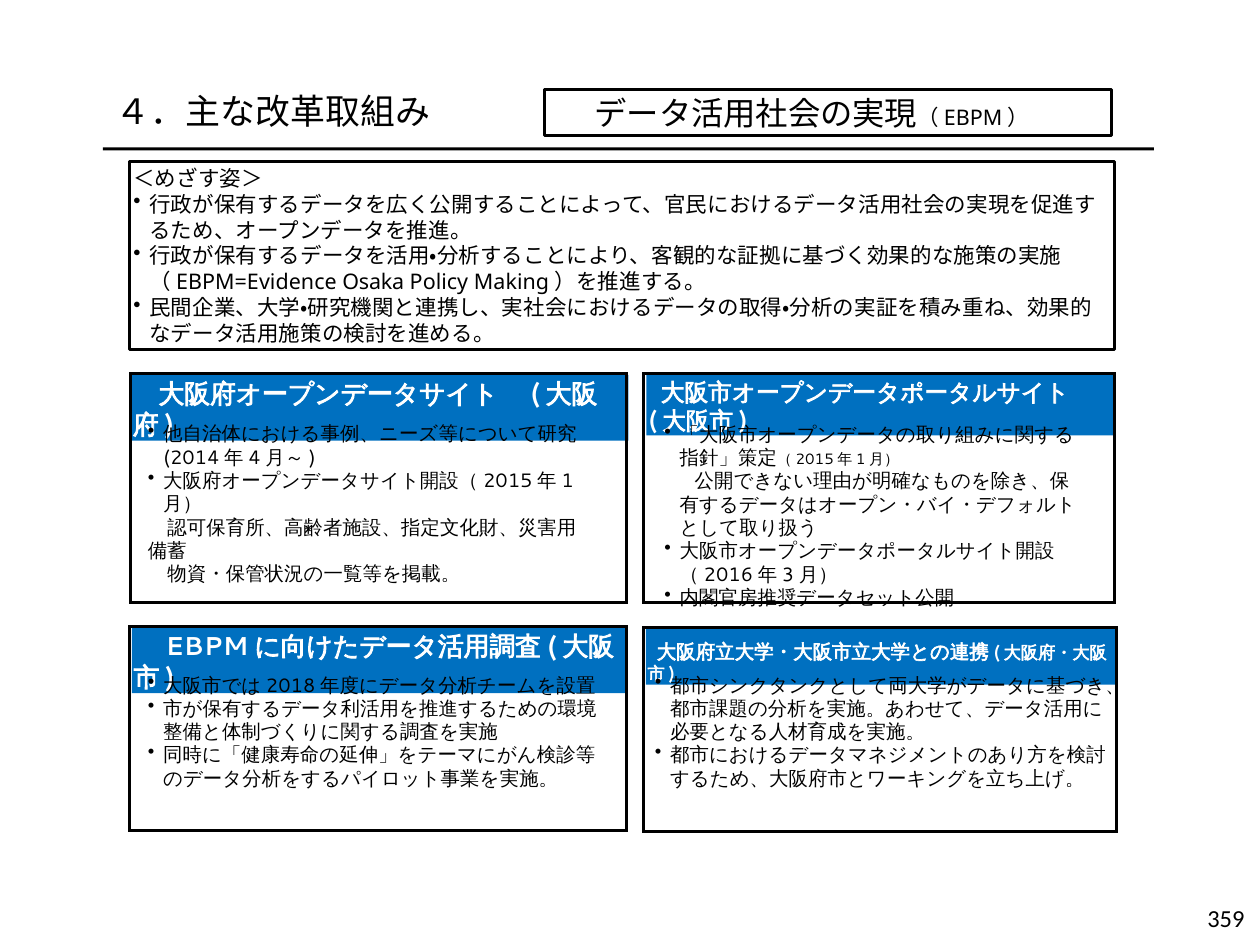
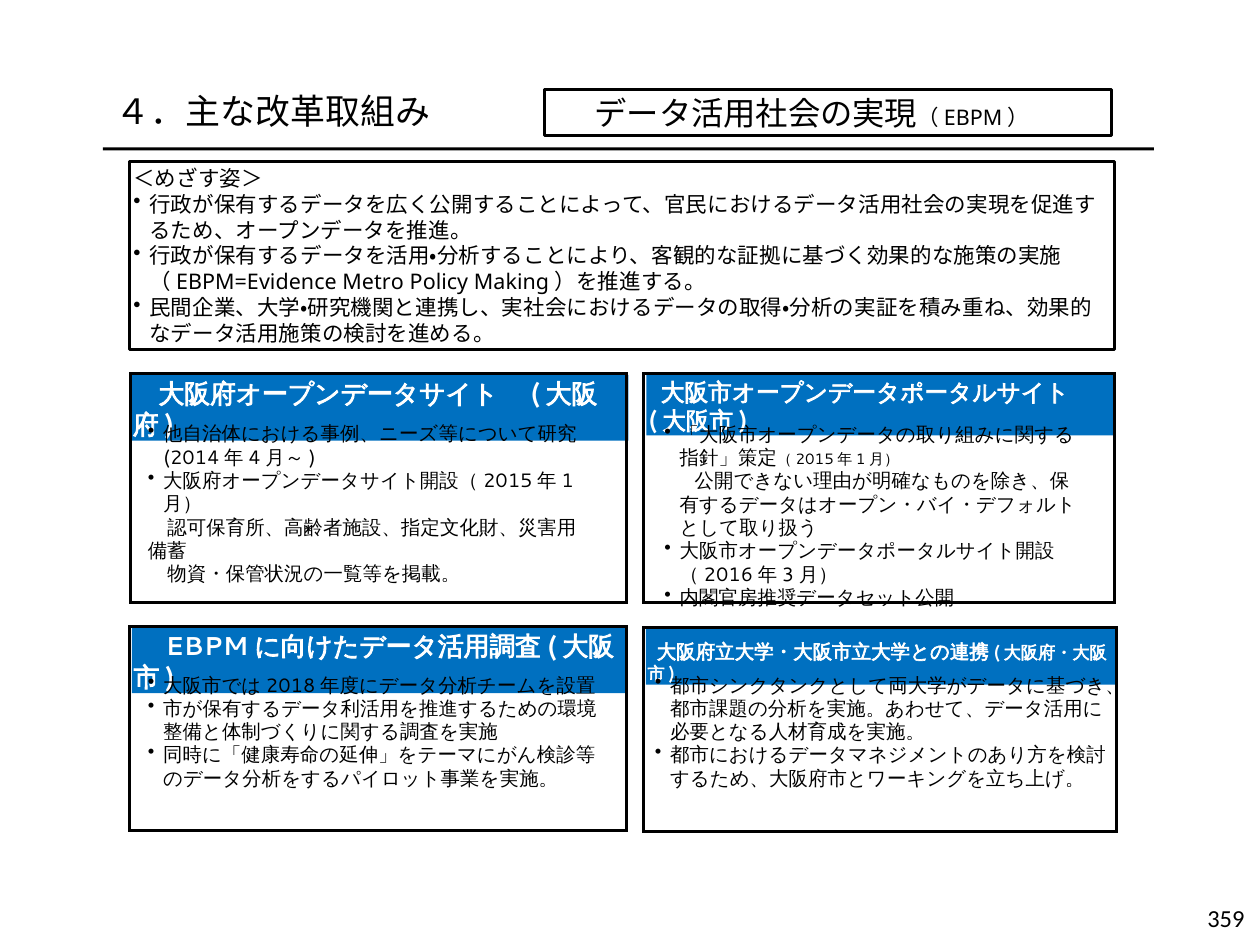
Osaka: Osaka -> Metro
